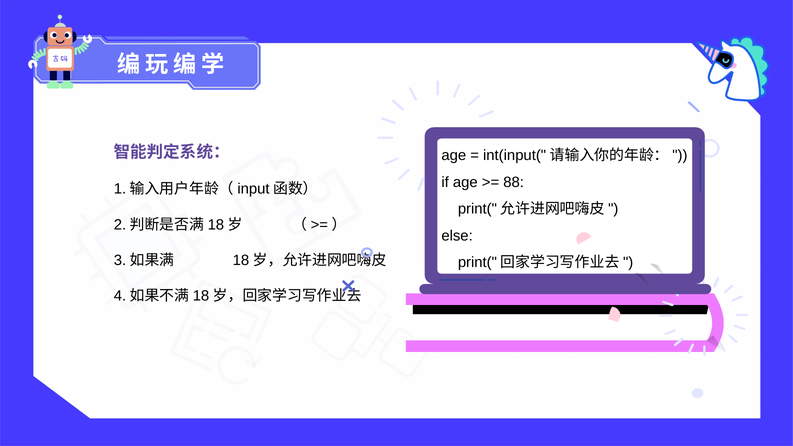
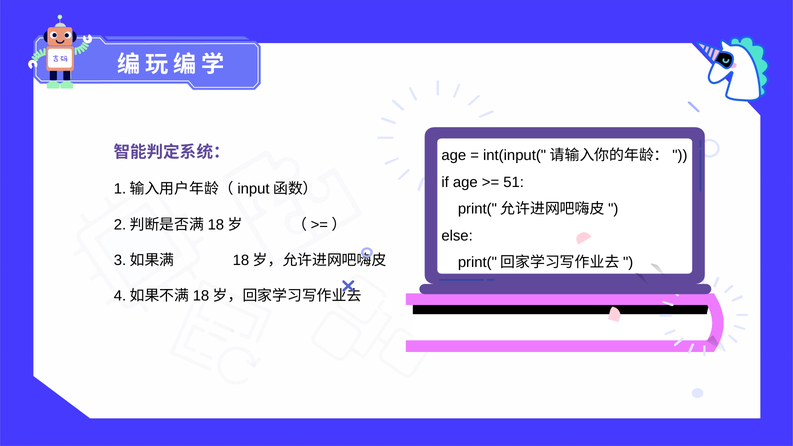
88: 88 -> 51
